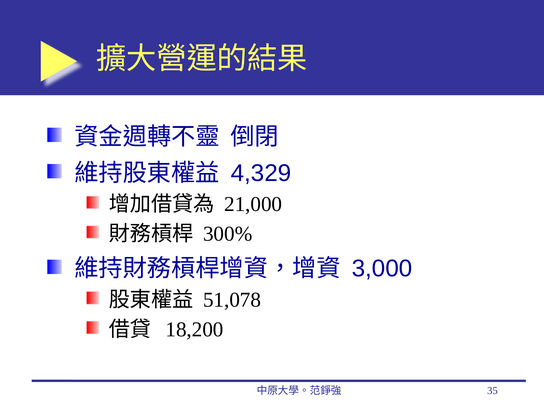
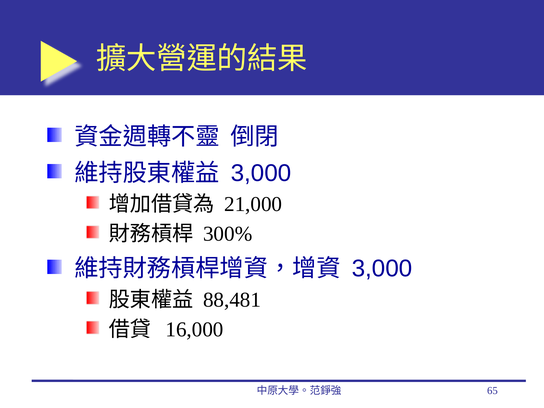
4,329 at (261, 173): 4,329 -> 3,000
51,078: 51,078 -> 88,481
18,200: 18,200 -> 16,000
35: 35 -> 65
